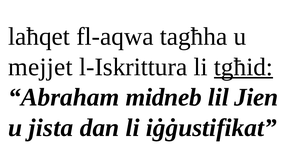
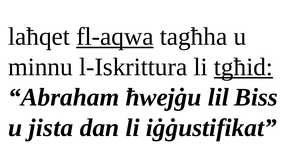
fl-aqwa underline: none -> present
mejjet: mejjet -> minnu
midneb: midneb -> ħwejġu
Jien: Jien -> Biss
